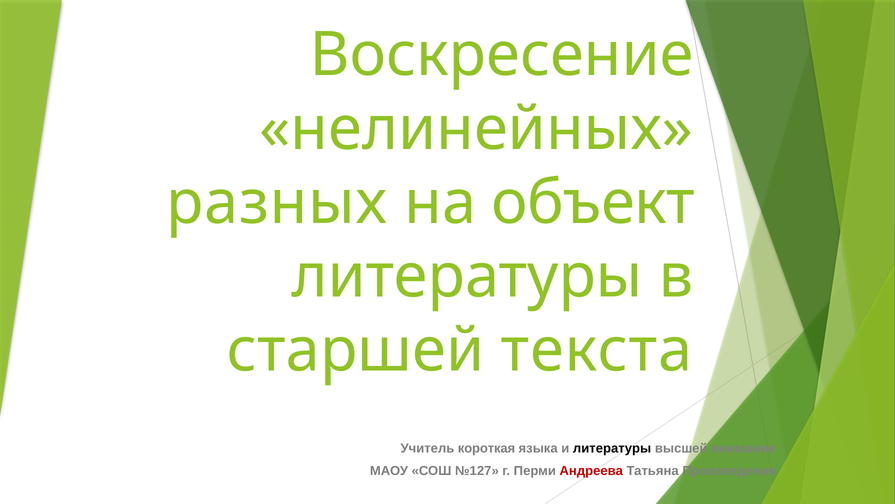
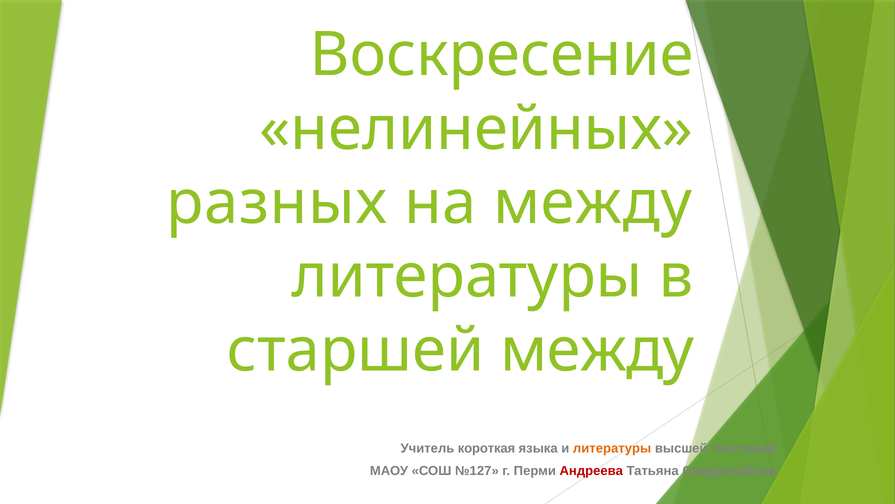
на объект: объект -> между
старшей текста: текста -> между
литературы at (612, 448) colour: black -> orange
внимание: внимание -> текстовой
Произведения: Произведения -> Свидригайлов
